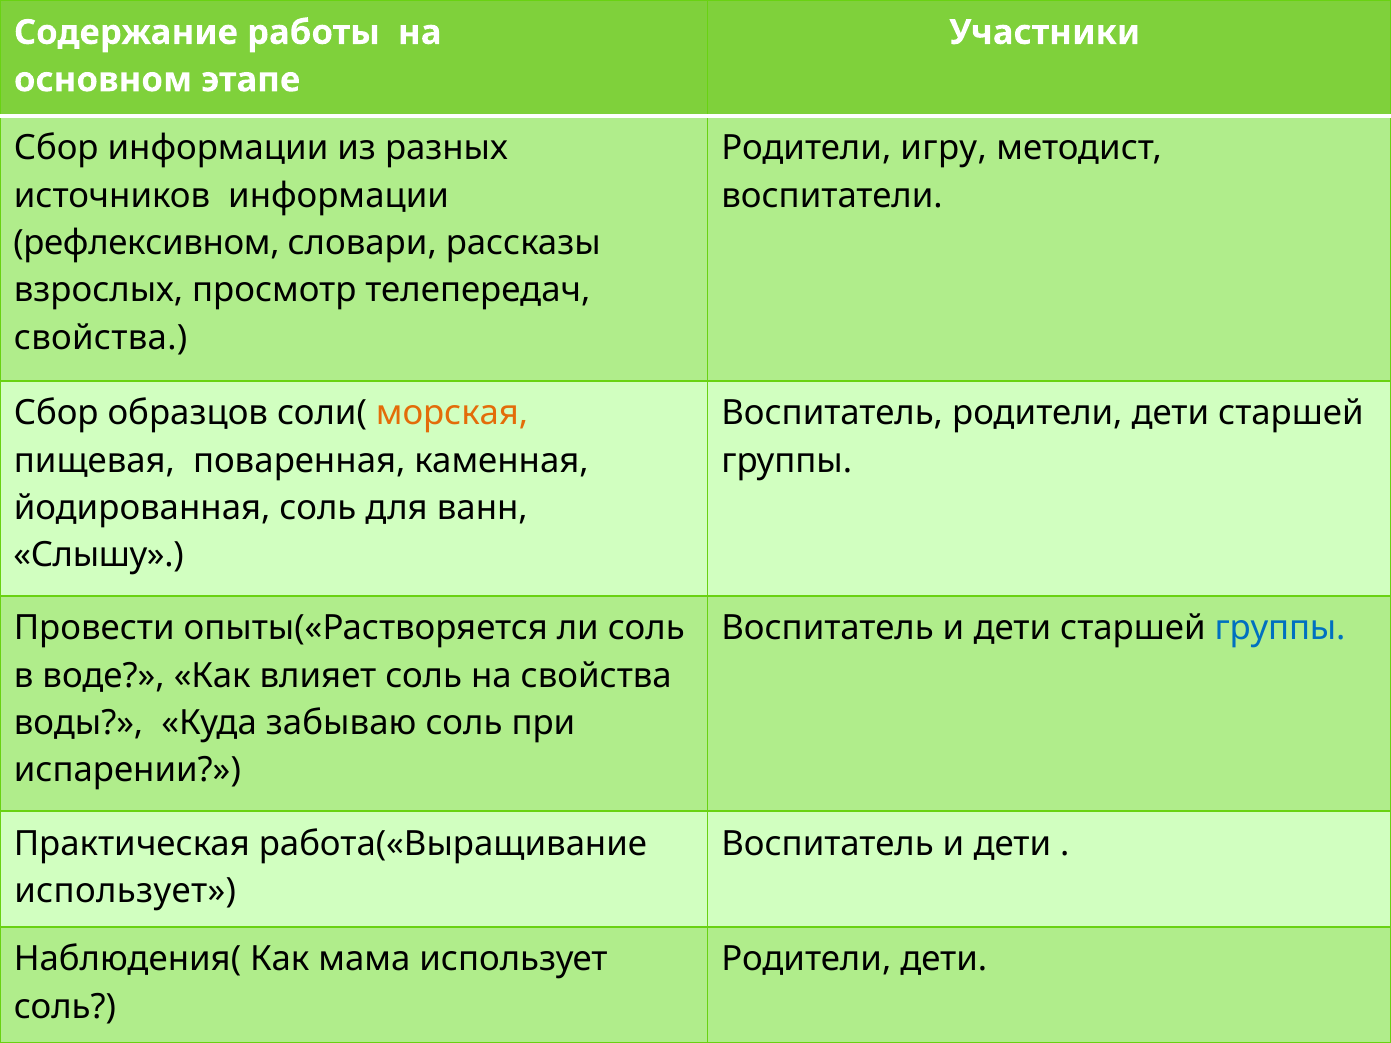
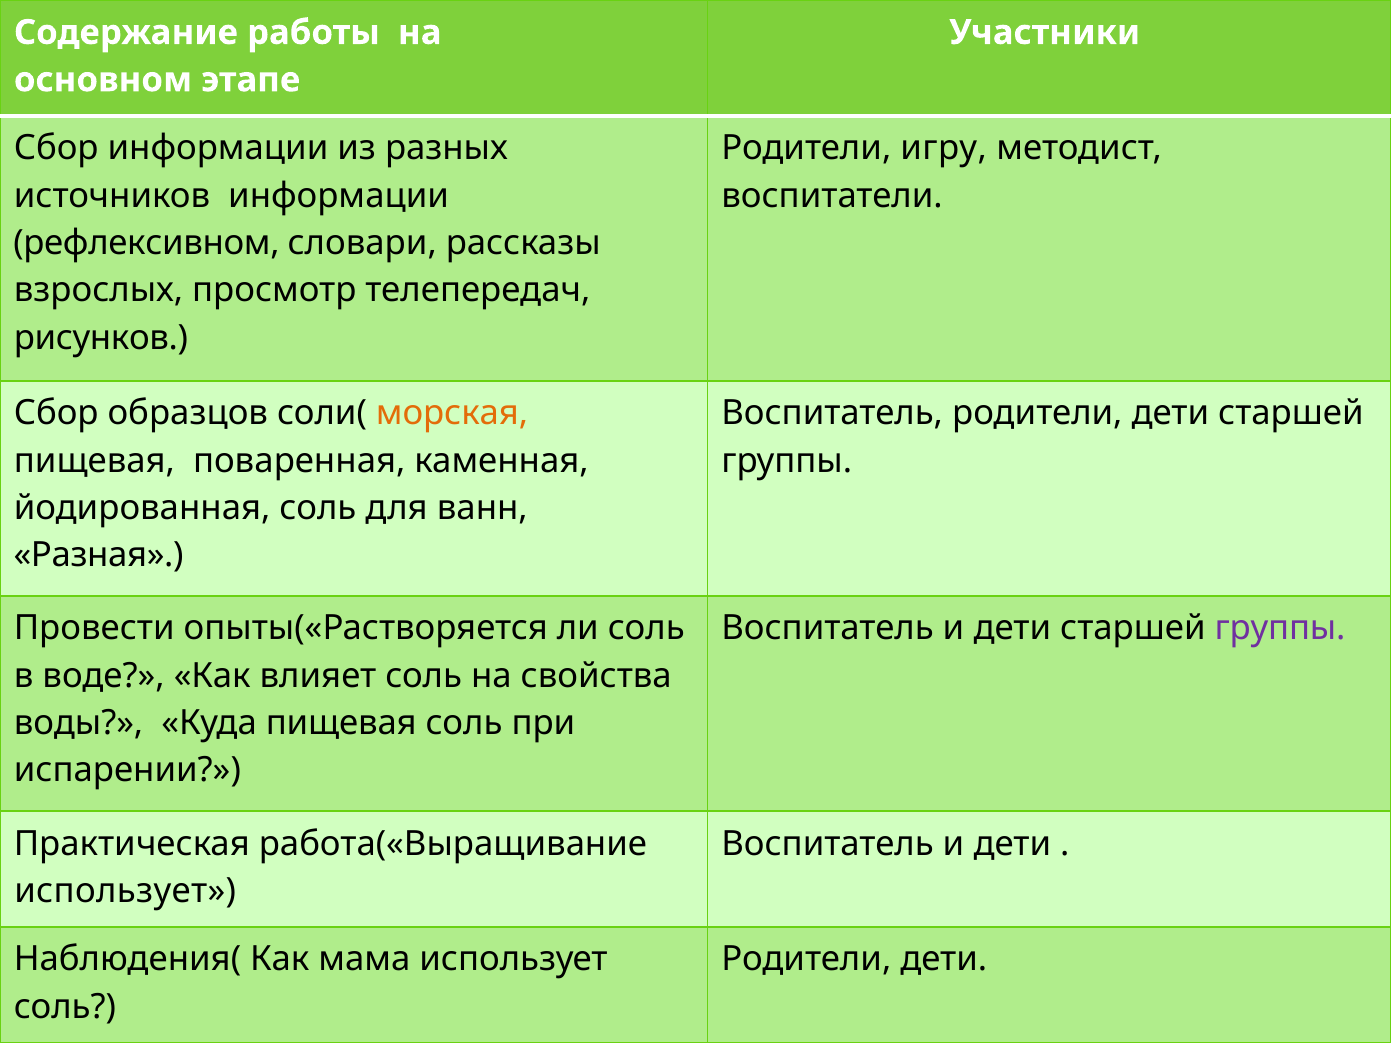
свойства at (101, 338): свойства -> рисунков
Слышу: Слышу -> Разная
группы at (1280, 629) colour: blue -> purple
Куда забываю: забываю -> пищевая
